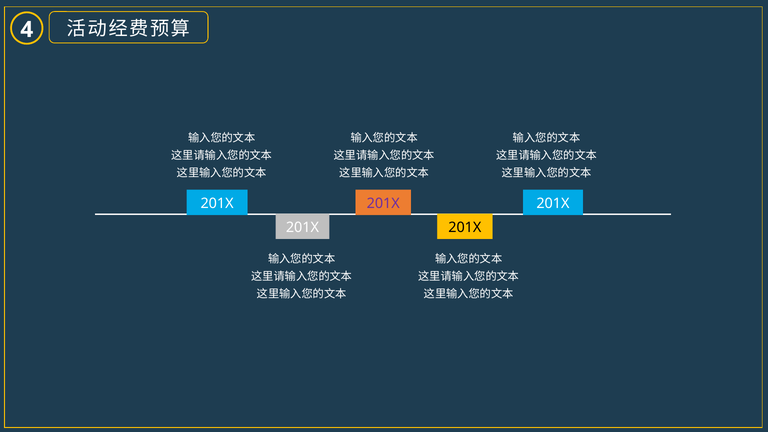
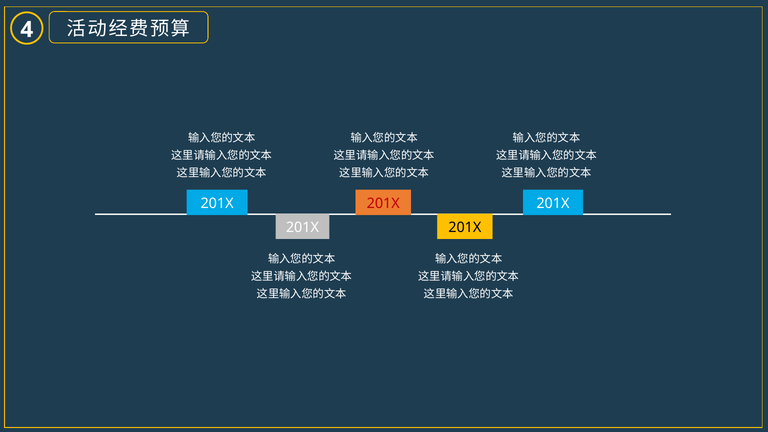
201X at (383, 203) colour: purple -> red
